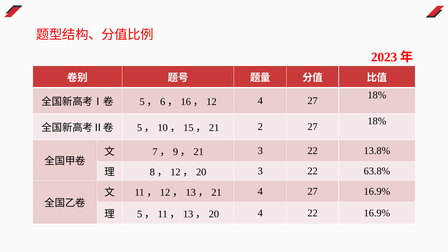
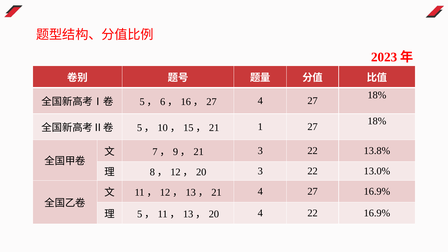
12 at (212, 102): 12 -> 27
2: 2 -> 1
63.8%: 63.8% -> 13.0%
